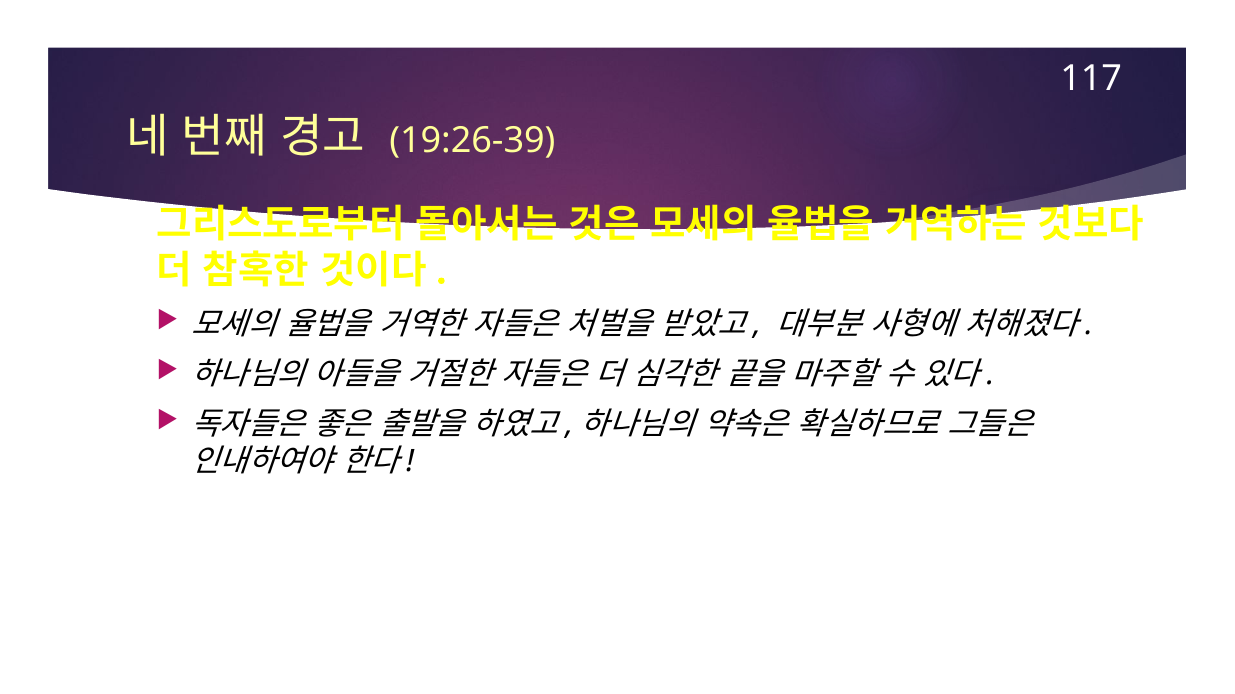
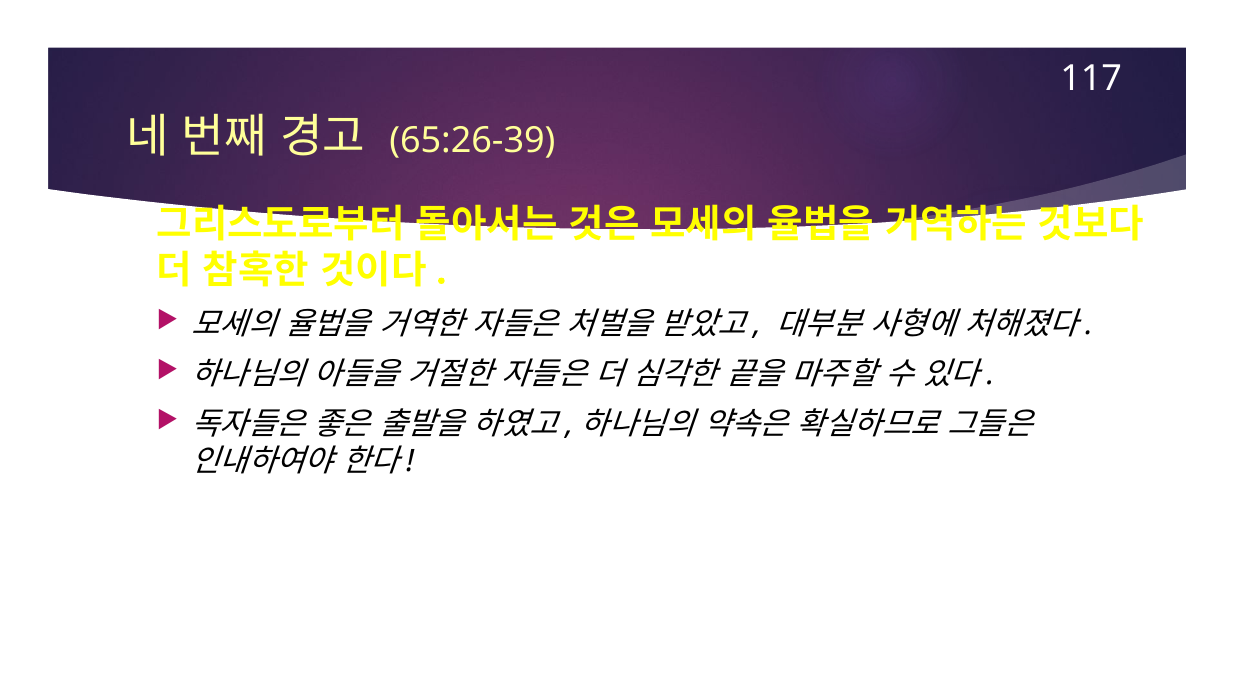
19:26-39: 19:26-39 -> 65:26-39
